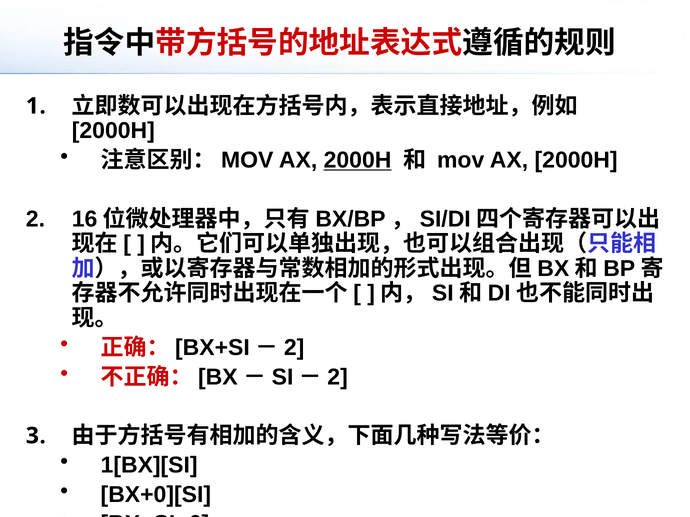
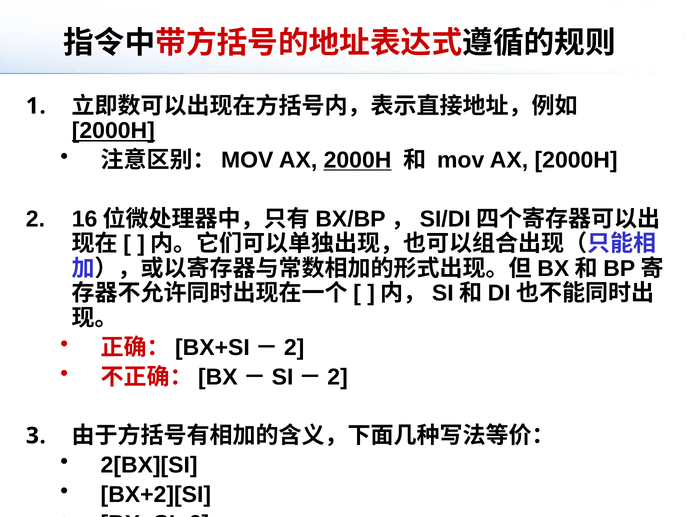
2000H at (113, 131) underline: none -> present
1[BX][SI: 1[BX][SI -> 2[BX][SI
BX+0][SI: BX+0][SI -> BX+2][SI
